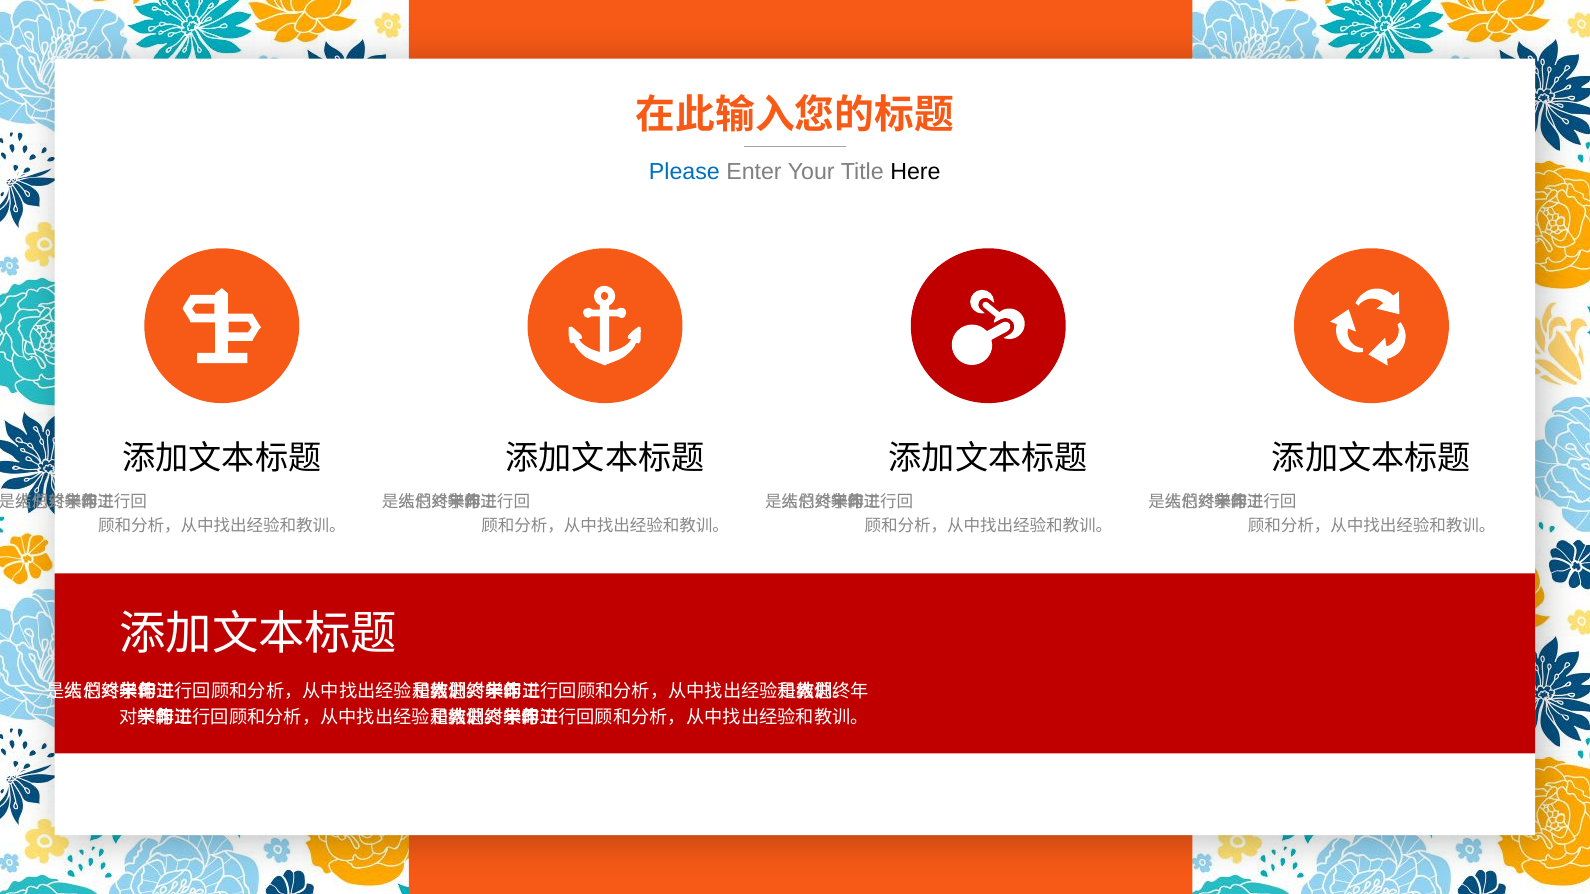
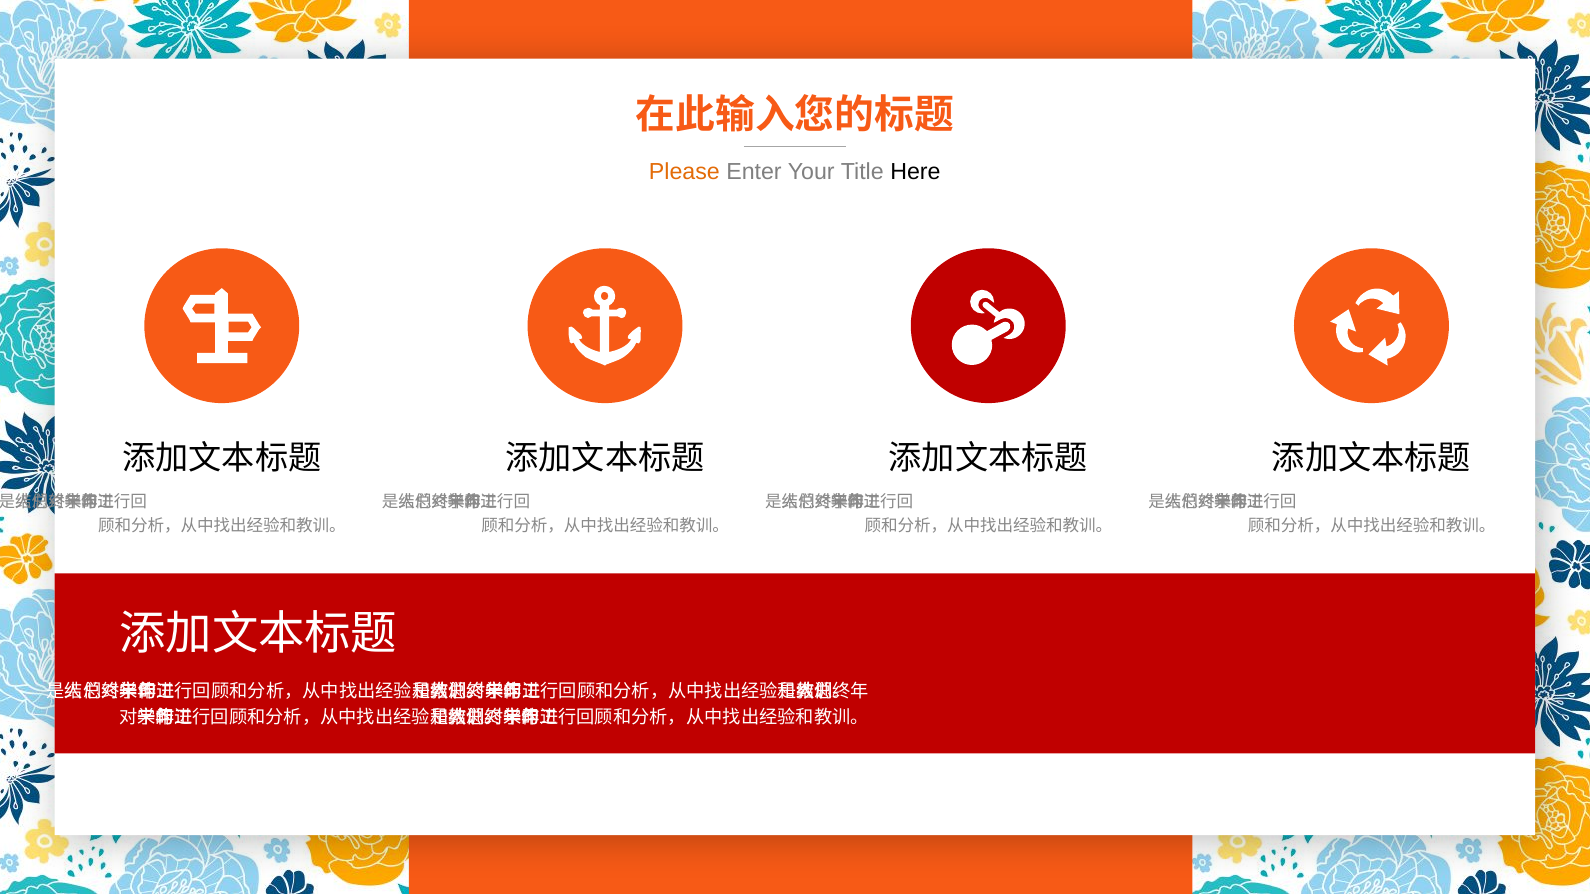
Please colour: blue -> orange
